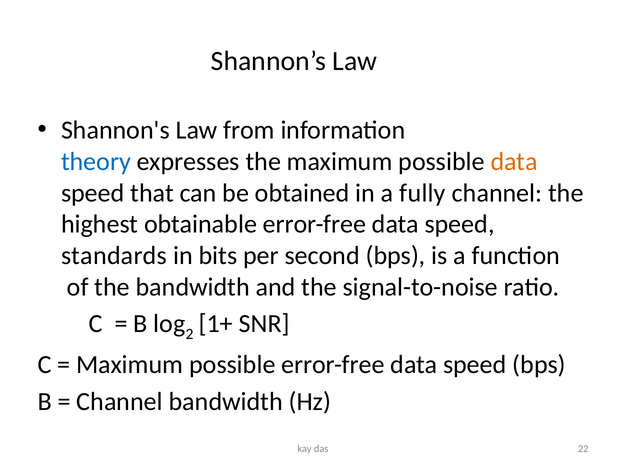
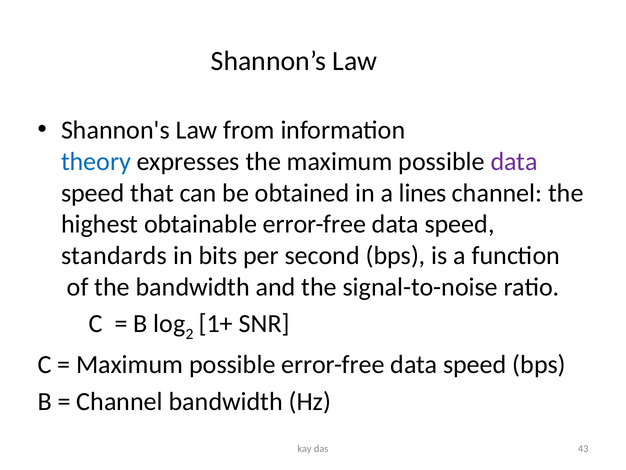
data at (514, 161) colour: orange -> purple
fully: fully -> lines
22: 22 -> 43
